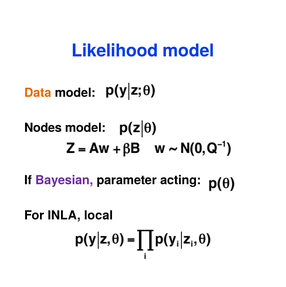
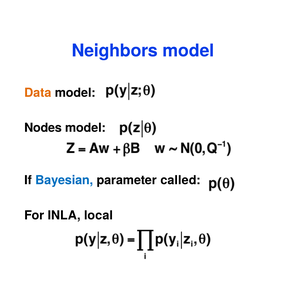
Likelihood: Likelihood -> Neighbors
Bayesian colour: purple -> blue
acting: acting -> called
